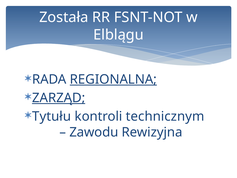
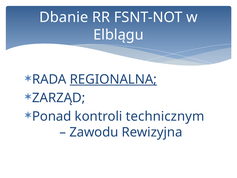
Została: Została -> Dbanie
ZARZĄD underline: present -> none
Tytułu: Tytułu -> Ponad
